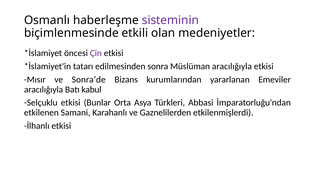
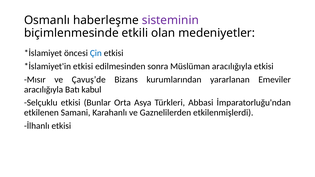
Çin colour: purple -> blue
tatarı at (83, 66): tatarı -> etkisi
Sonra’de: Sonra’de -> Çavuş’de
